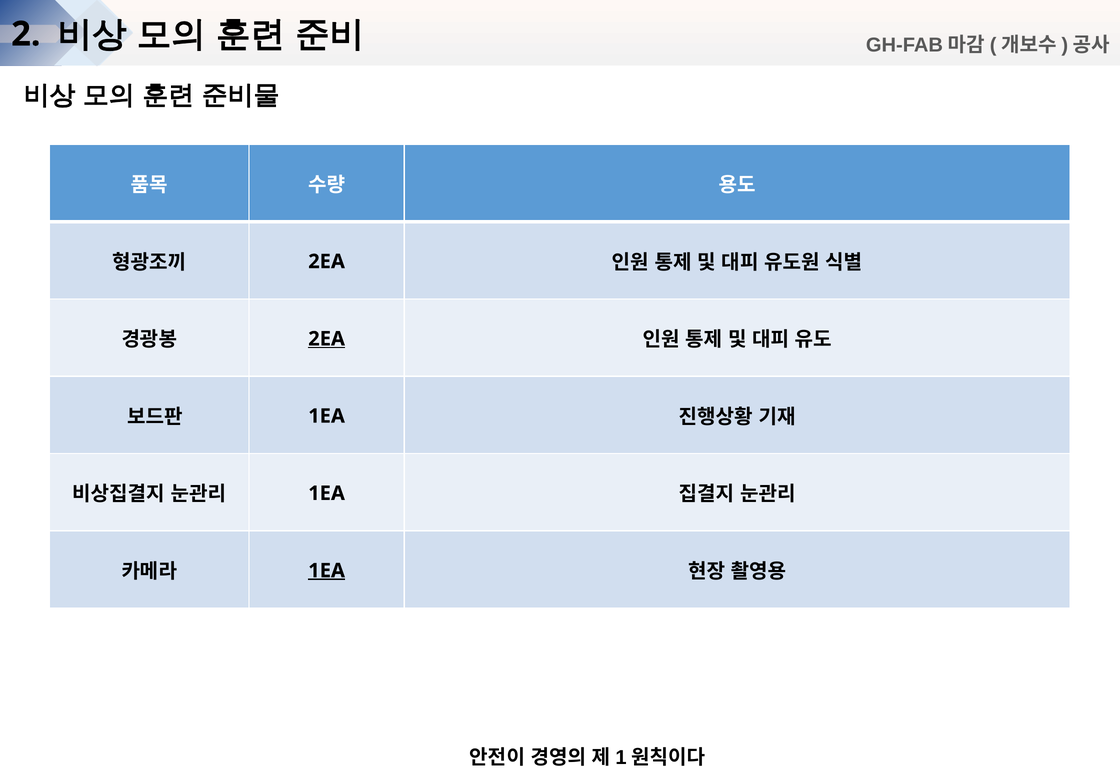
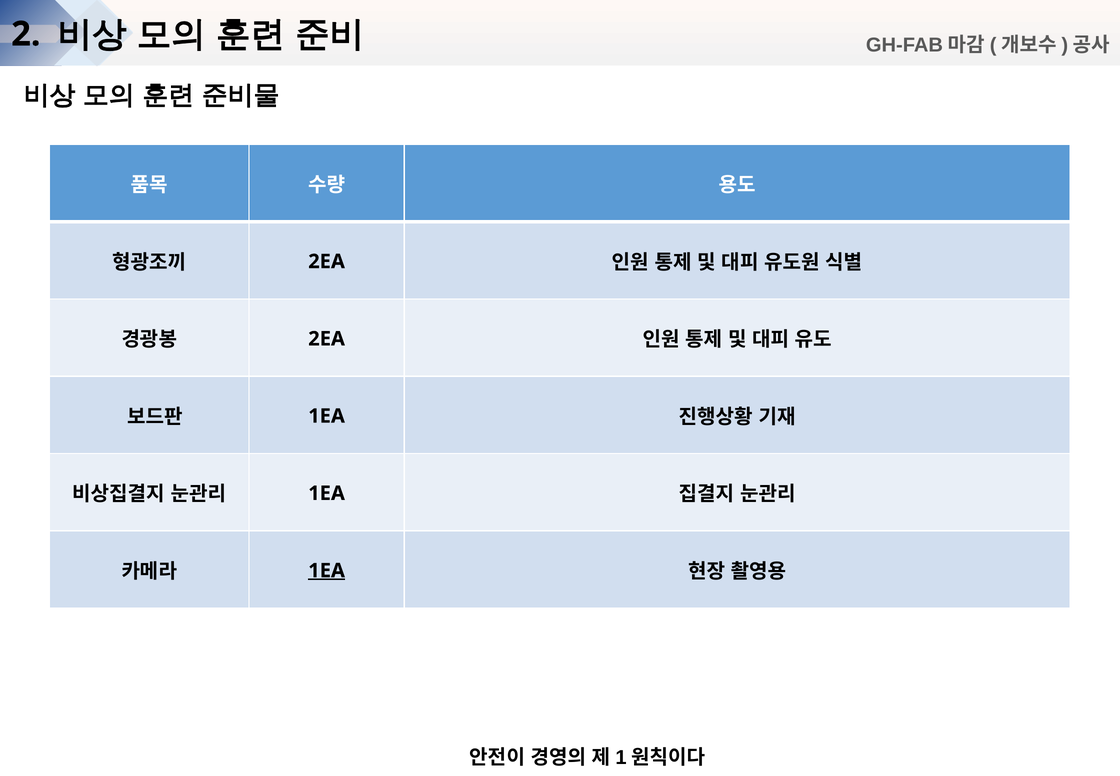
2EA at (327, 339) underline: present -> none
